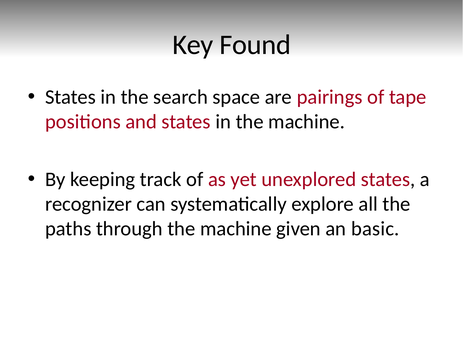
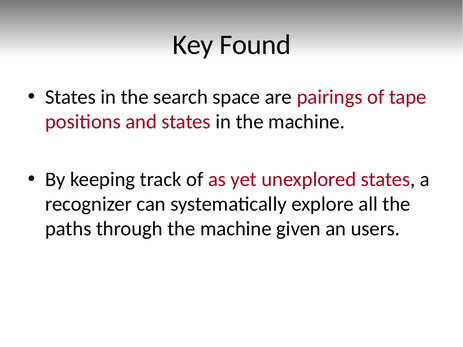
basic: basic -> users
